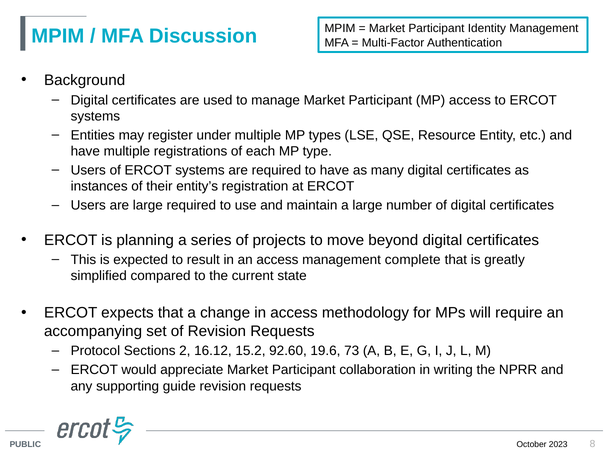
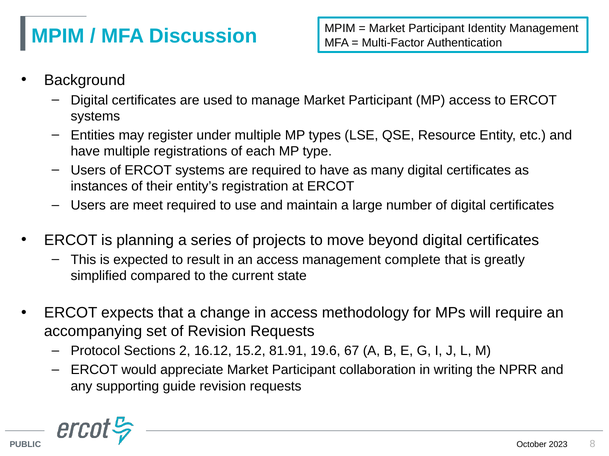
are large: large -> meet
92.60: 92.60 -> 81.91
73: 73 -> 67
